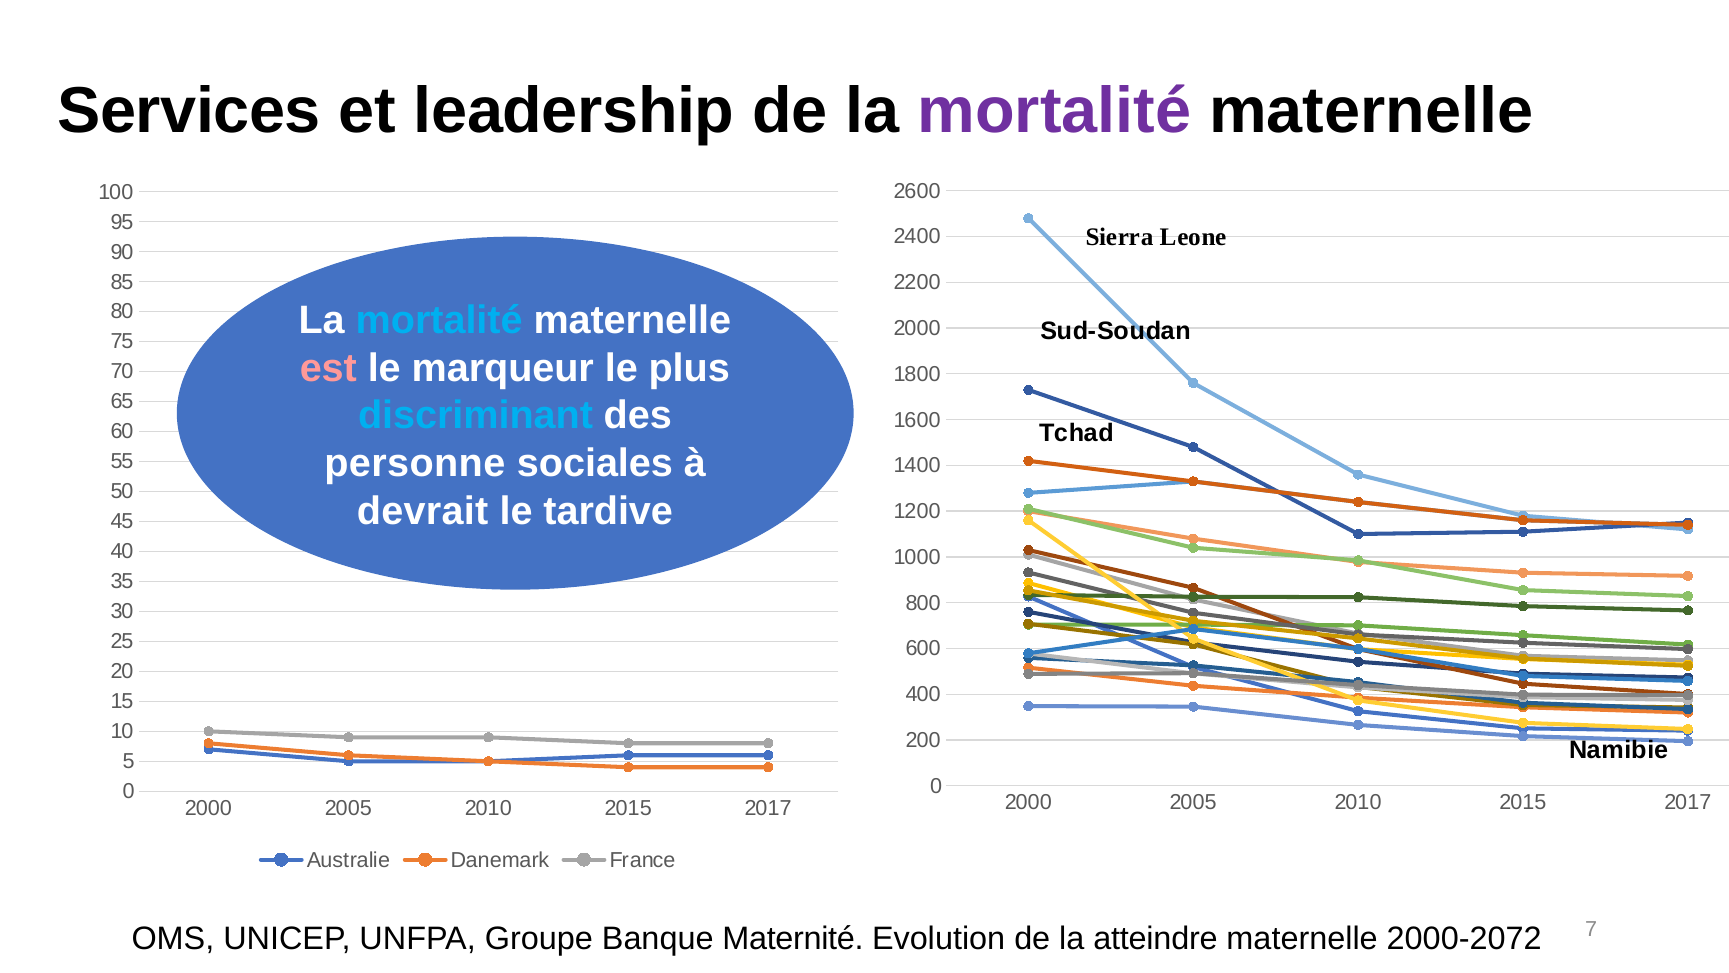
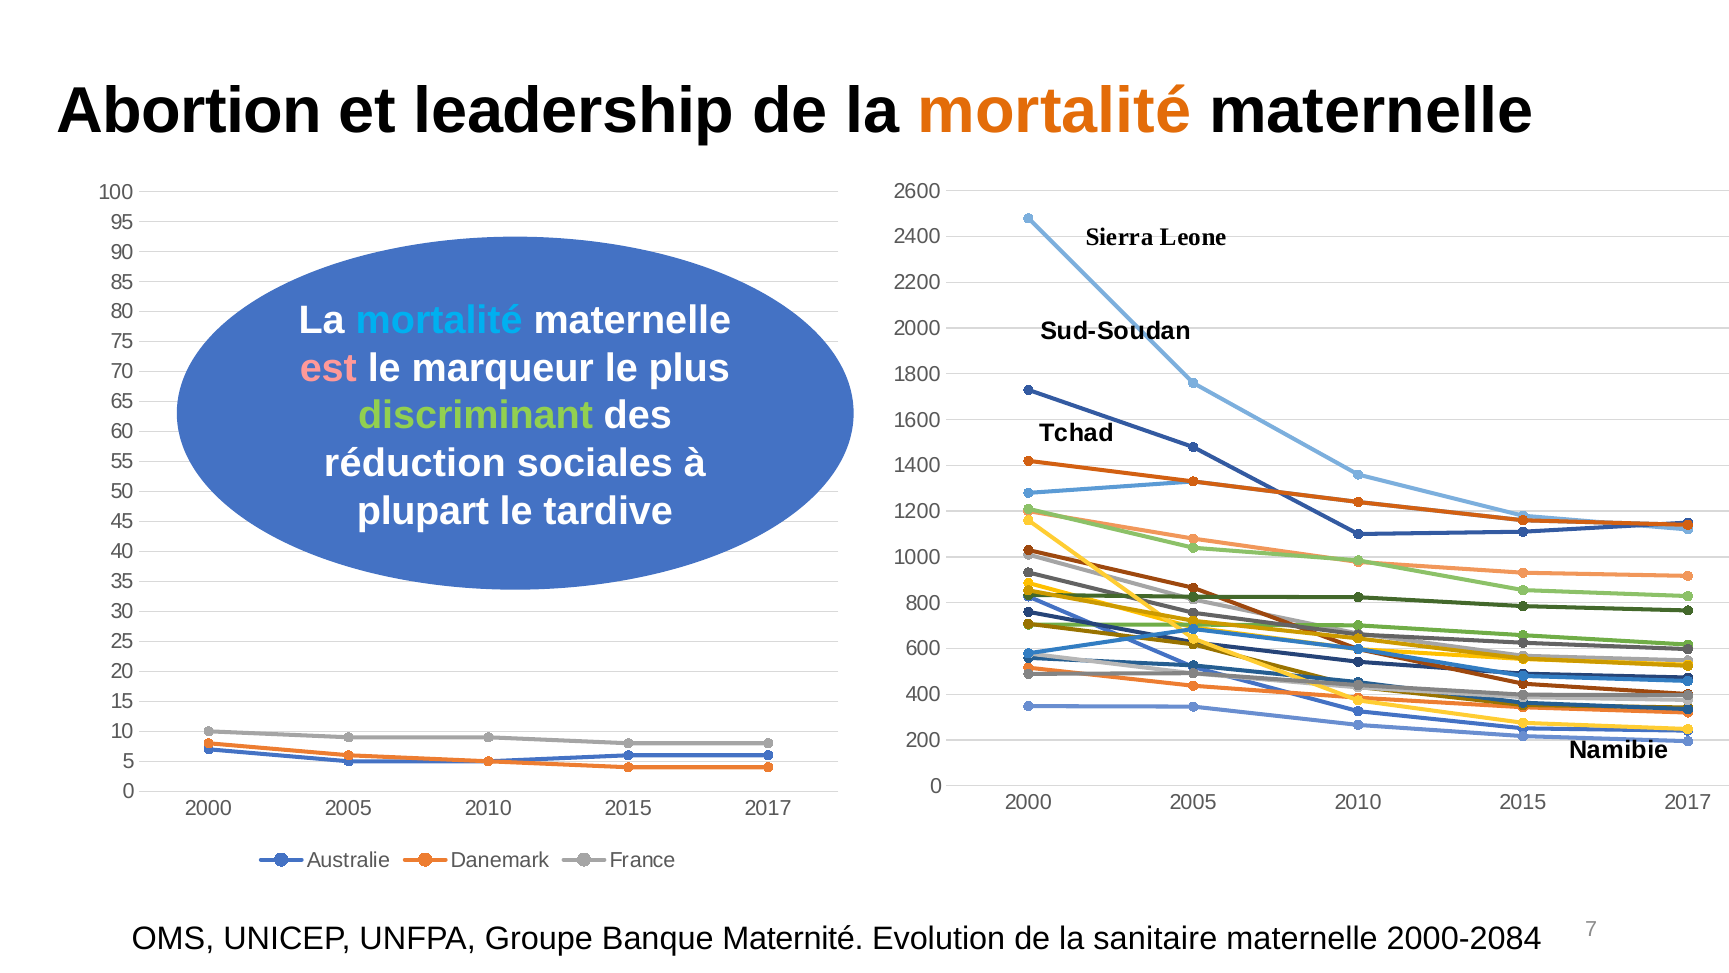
Services: Services -> Abortion
mortalité at (1054, 111) colour: purple -> orange
discriminant colour: light blue -> light green
personne: personne -> réduction
devrait: devrait -> plupart
atteindre: atteindre -> sanitaire
2000-2072: 2000-2072 -> 2000-2084
